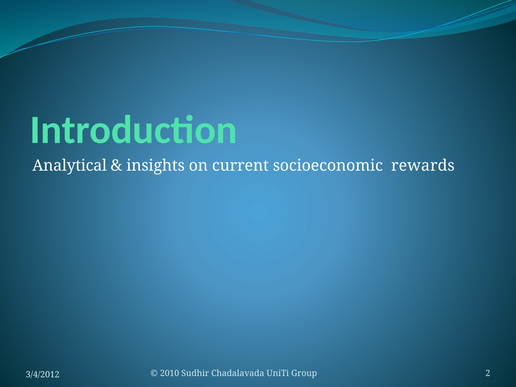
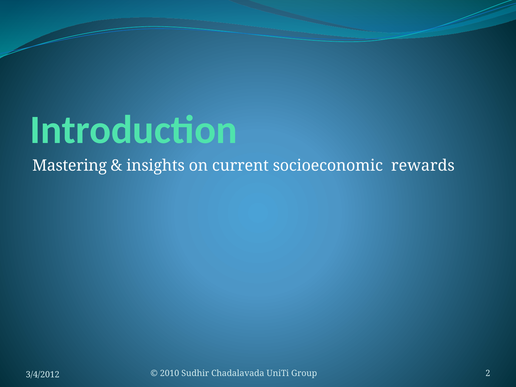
Analytical: Analytical -> Mastering
